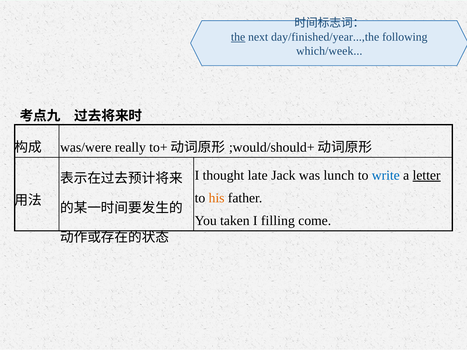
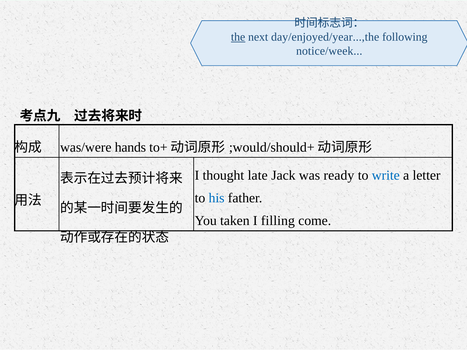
day/finished/year...,the: day/finished/year...,the -> day/enjoyed/year...,the
which/week: which/week -> notice/week
really: really -> hands
lunch: lunch -> ready
letter underline: present -> none
his colour: orange -> blue
